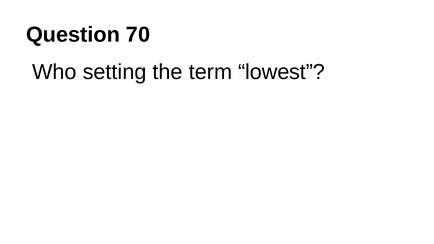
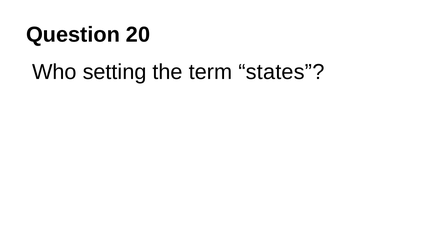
70: 70 -> 20
lowest: lowest -> states
